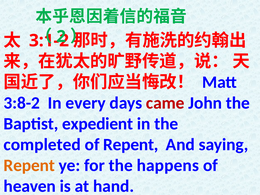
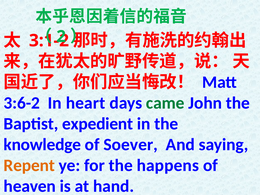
3:8-2: 3:8-2 -> 3:6-2
every: every -> heart
came colour: red -> green
completed: completed -> knowledge
of Repent: Repent -> Soever
